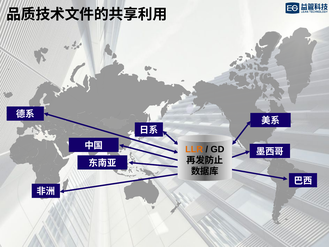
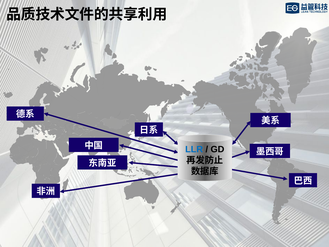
LLR colour: orange -> blue
